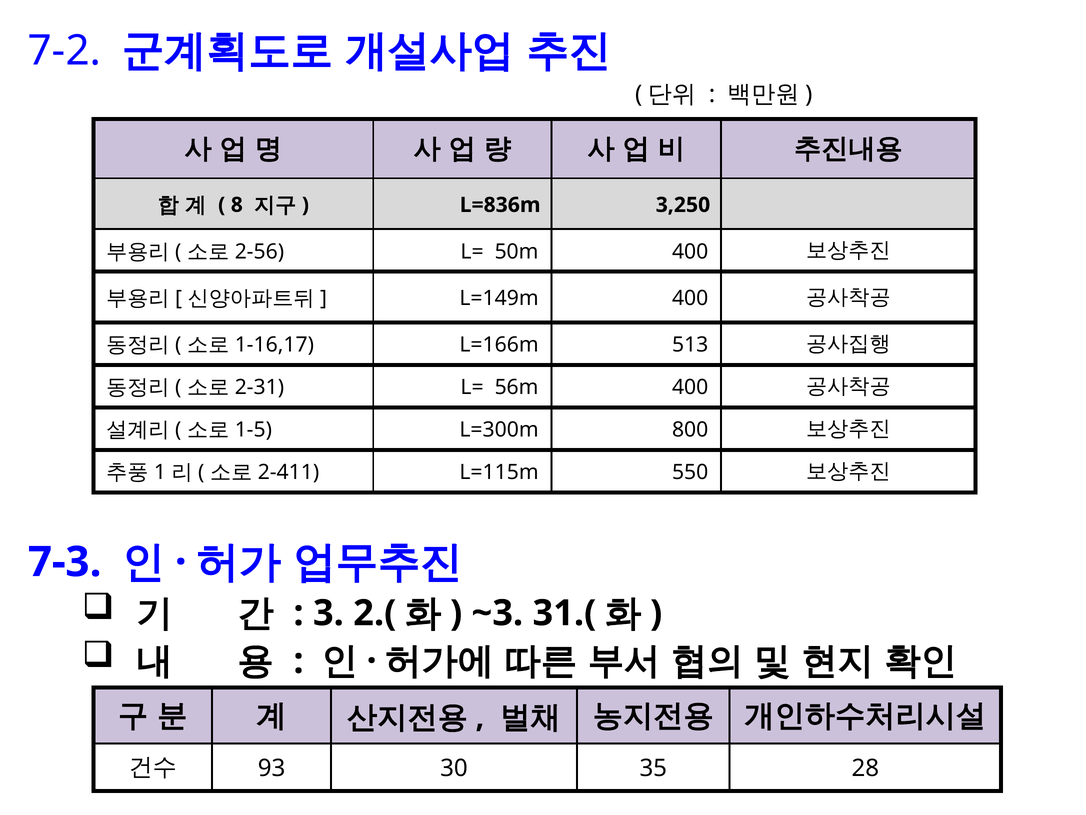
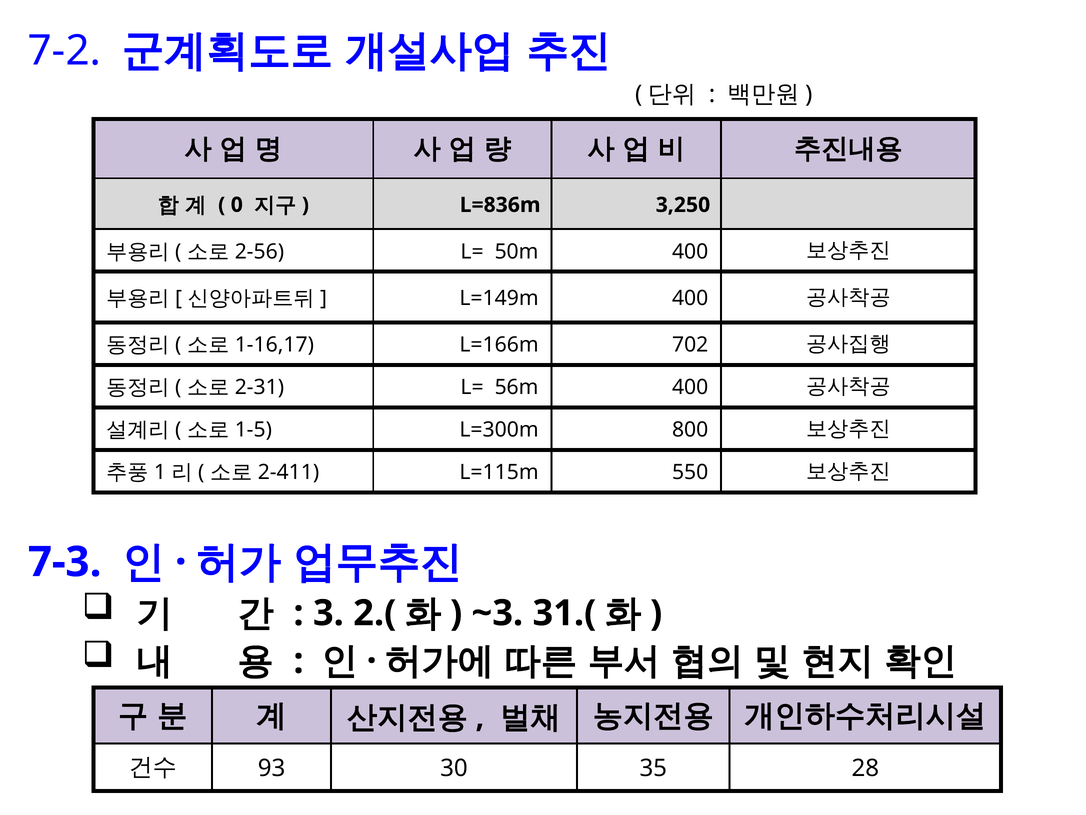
8: 8 -> 0
513: 513 -> 702
